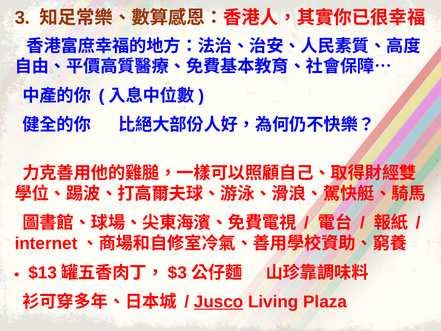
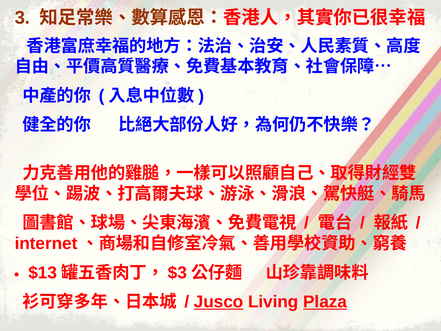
Plaza underline: none -> present
